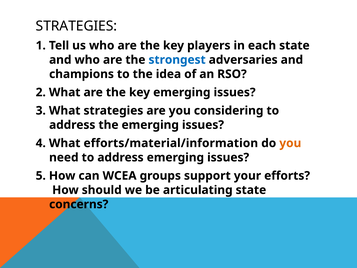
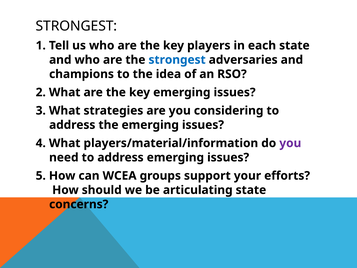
STRATEGIES at (76, 26): STRATEGIES -> STRONGEST
efforts/material/information: efforts/material/information -> players/material/information
you at (290, 143) colour: orange -> purple
